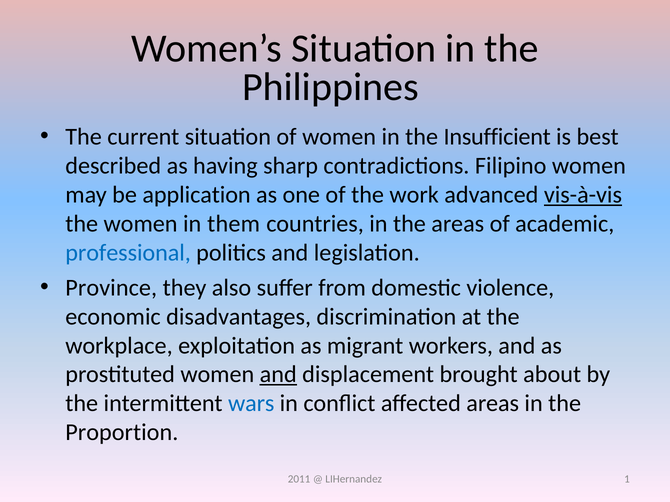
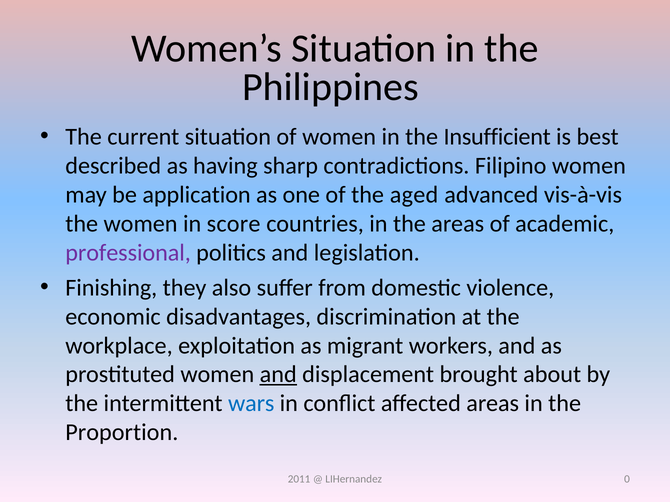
work: work -> aged
vis-à-vis underline: present -> none
them: them -> score
professional colour: blue -> purple
Province: Province -> Finishing
1: 1 -> 0
